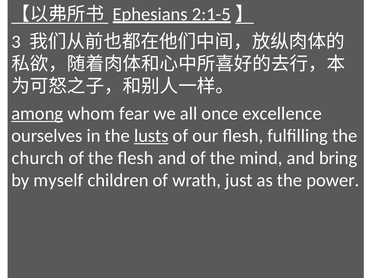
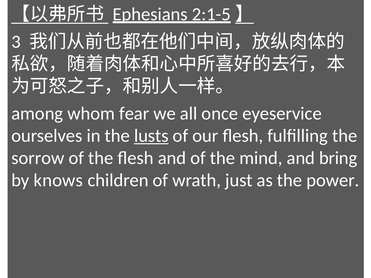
among underline: present -> none
excellence: excellence -> eyeservice
church: church -> sorrow
myself: myself -> knows
